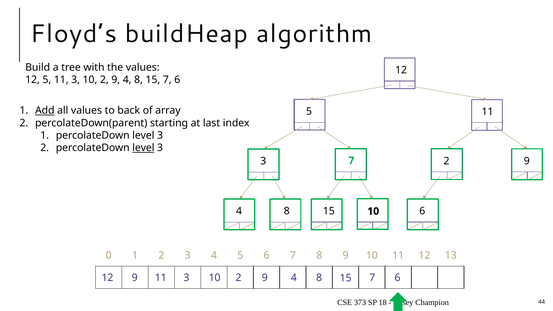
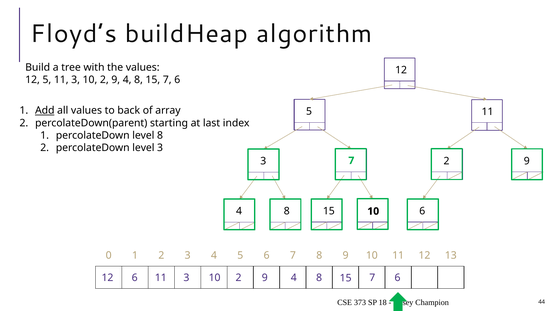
1 percolateDown level 3: 3 -> 8
level at (143, 148) underline: present -> none
12 9: 9 -> 6
